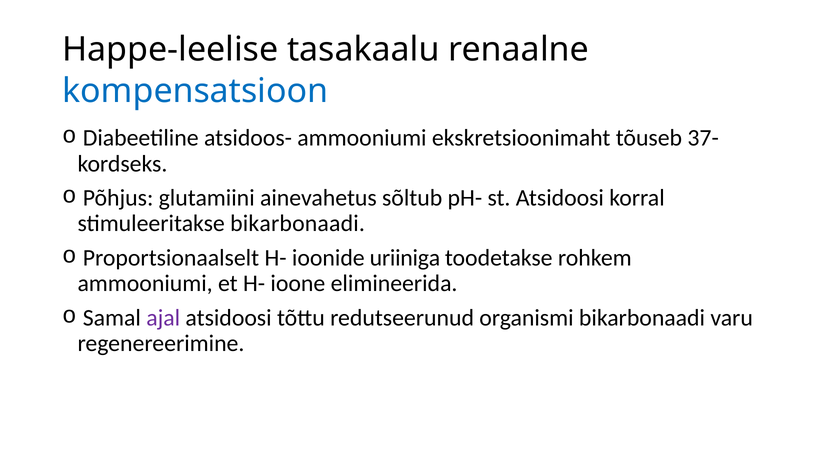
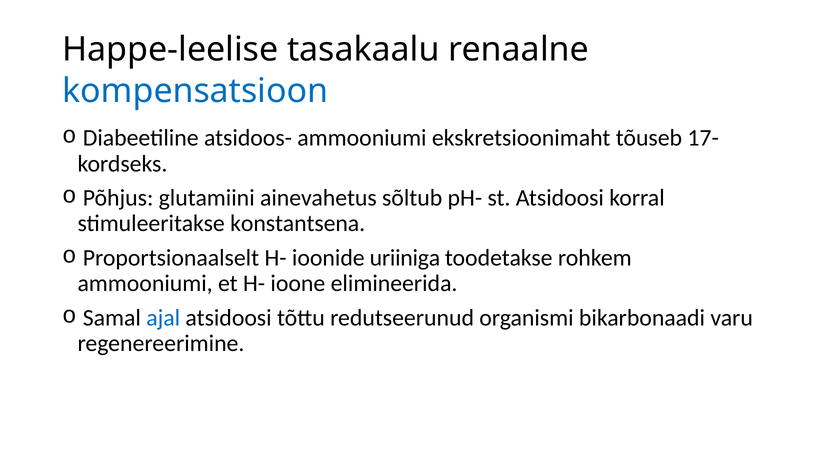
37-: 37- -> 17-
stimuleeritakse bikarbonaadi: bikarbonaadi -> konstantsena
ajal colour: purple -> blue
